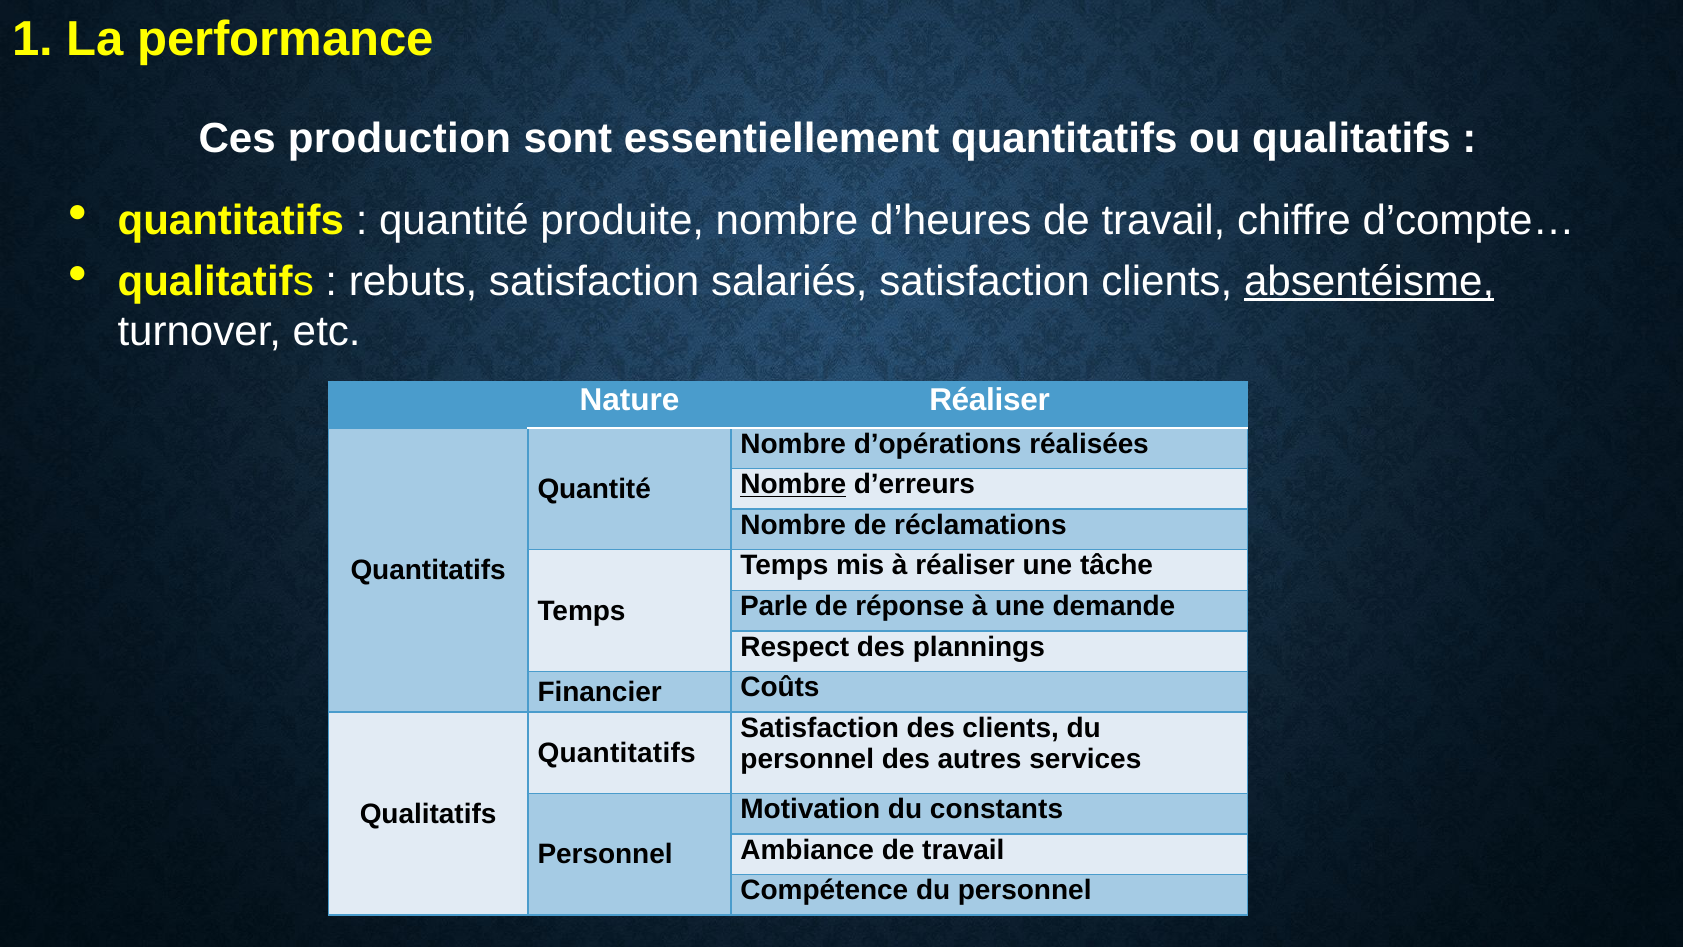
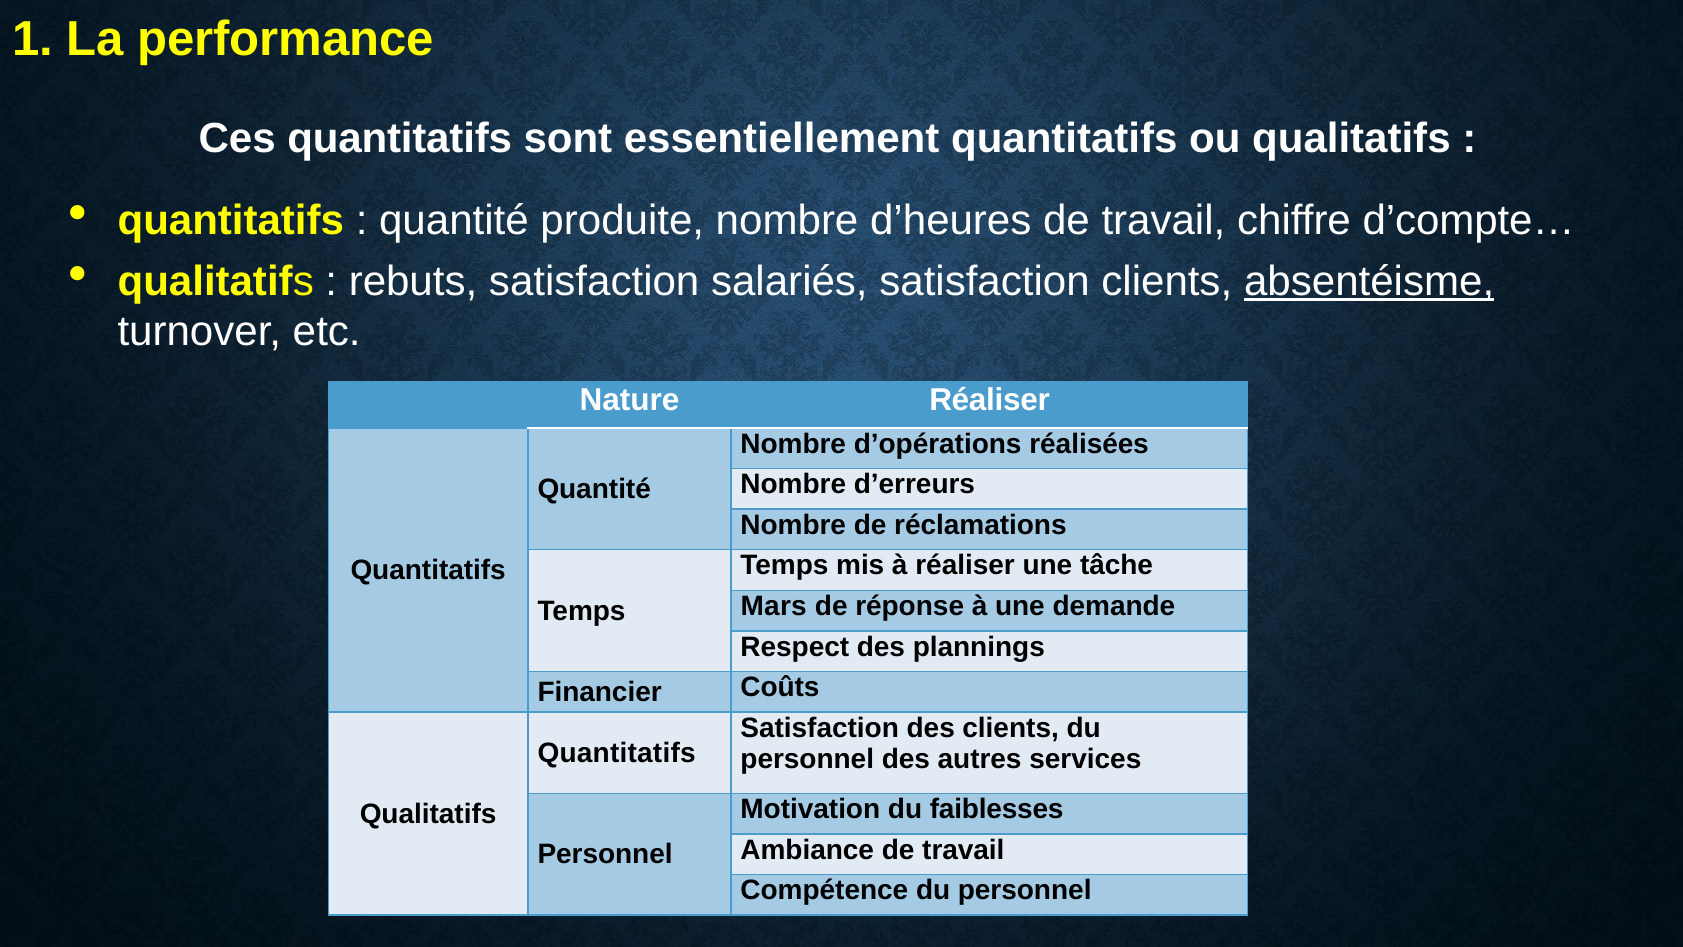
Ces production: production -> quantitatifs
Nombre at (793, 484) underline: present -> none
Parle: Parle -> Mars
constants: constants -> faiblesses
